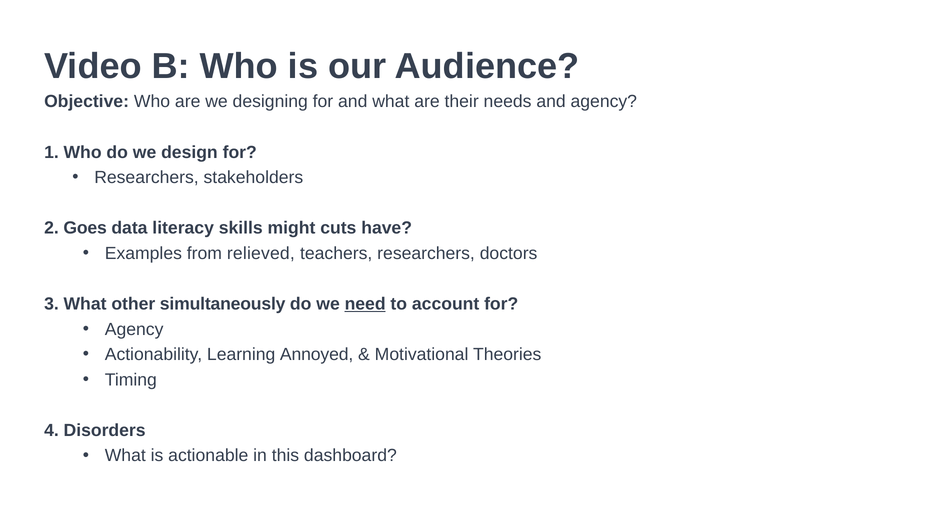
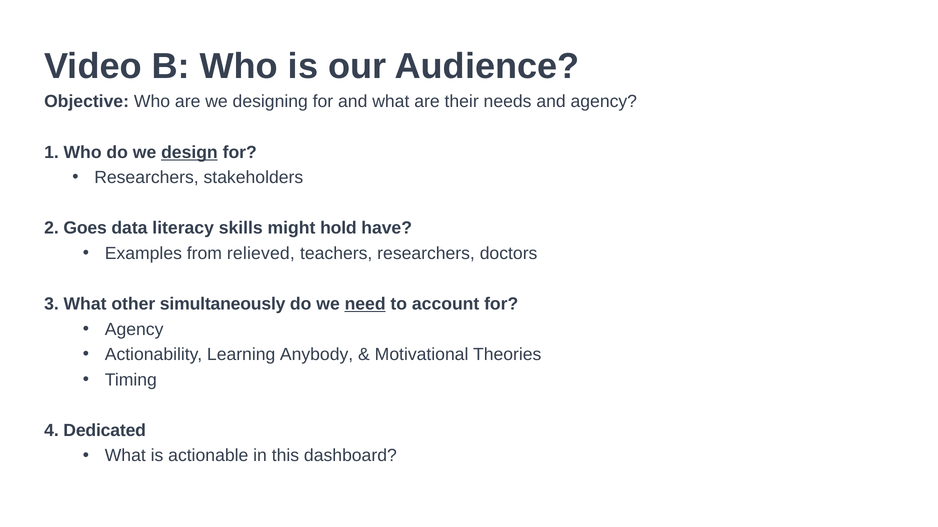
design underline: none -> present
cuts: cuts -> hold
Annoyed: Annoyed -> Anybody
Disorders: Disorders -> Dedicated
